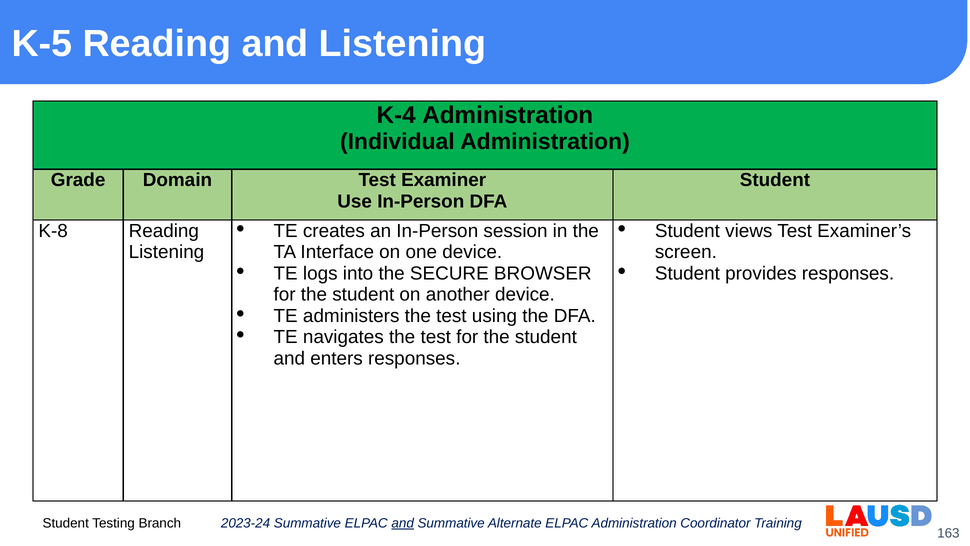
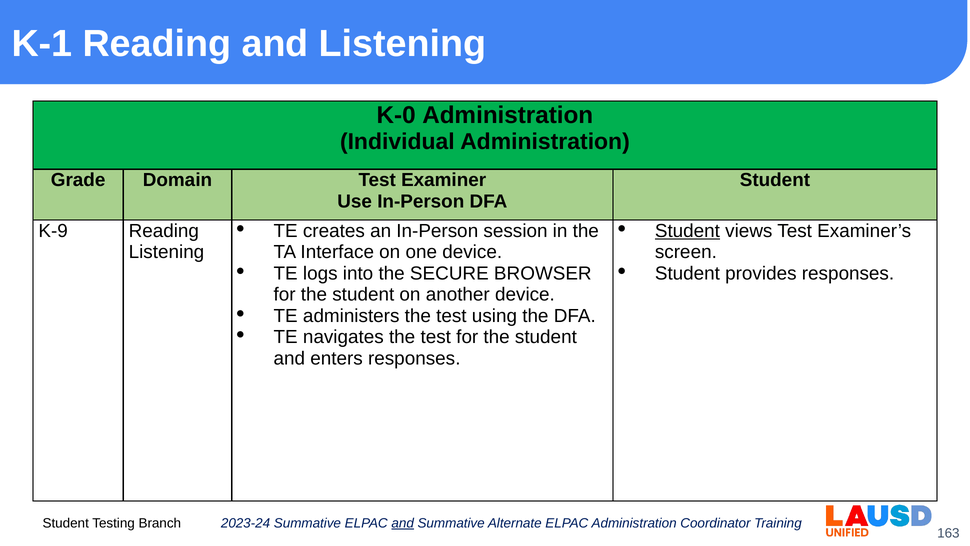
K-5: K-5 -> K-1
K-4: K-4 -> K-0
Student at (687, 231) underline: none -> present
K-8: K-8 -> K-9
